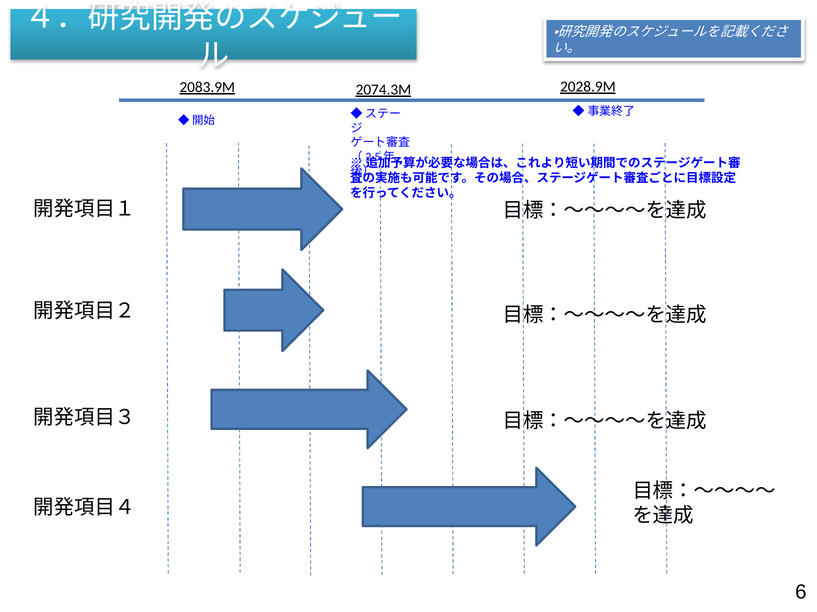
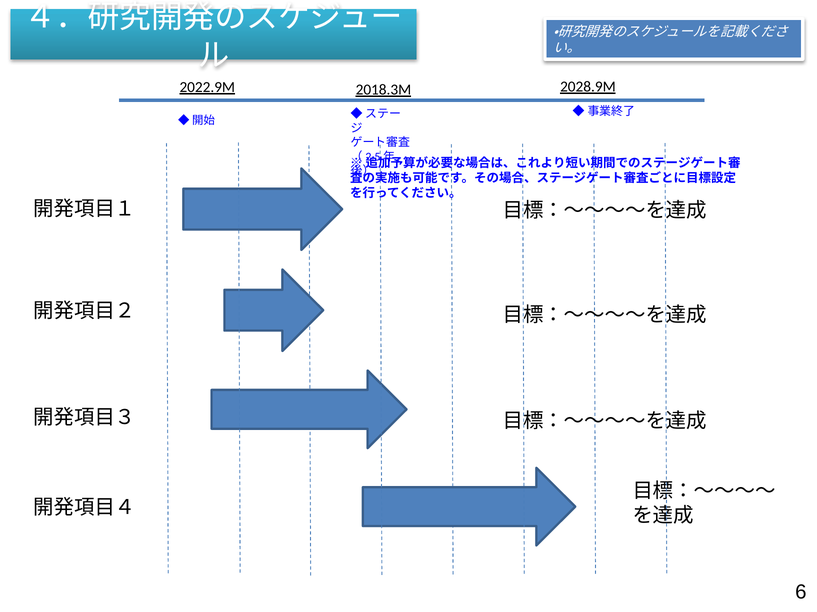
2083.9M: 2083.9M -> 2022.9M
2074.3M: 2074.3M -> 2018.3M
